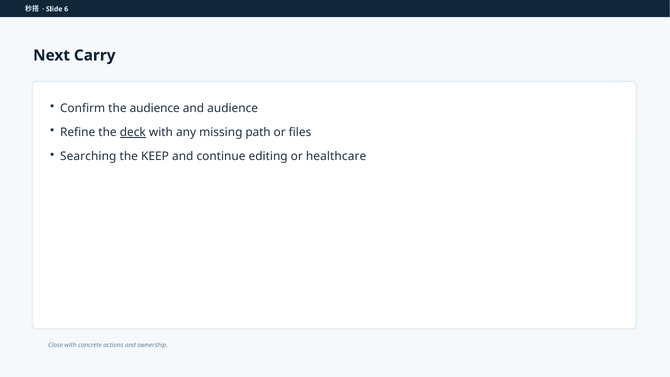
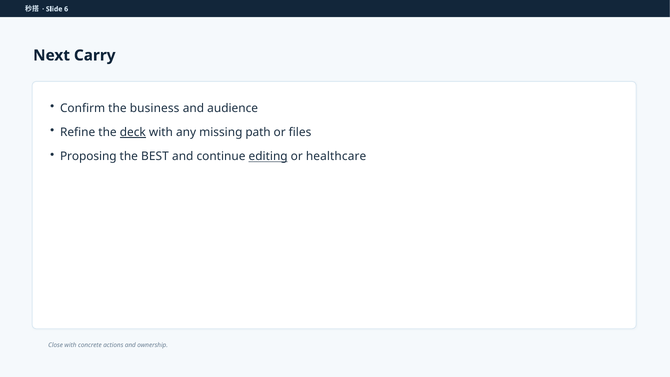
the audience: audience -> business
Searching: Searching -> Proposing
KEEP: KEEP -> BEST
editing underline: none -> present
